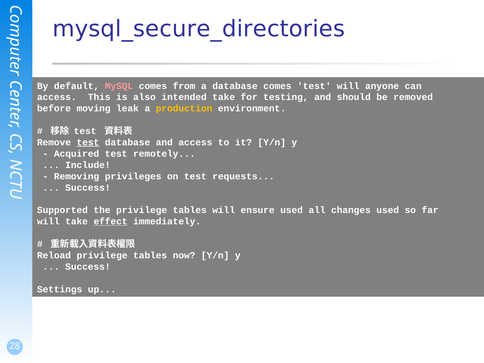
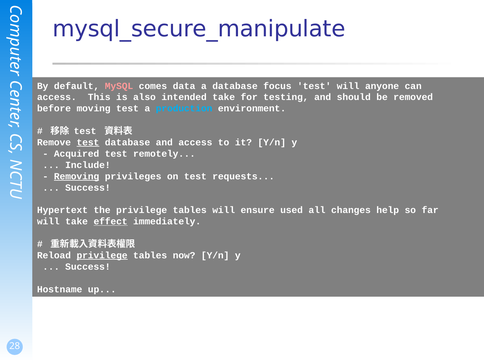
mysql_secure_directories: mysql_secure_directories -> mysql_secure_manipulate
from: from -> data
database comes: comes -> focus
moving leak: leak -> test
production colour: yellow -> light blue
Removing underline: none -> present
Supported: Supported -> Hypertext
changes used: used -> help
privilege at (102, 255) underline: none -> present
Settings: Settings -> Hostname
